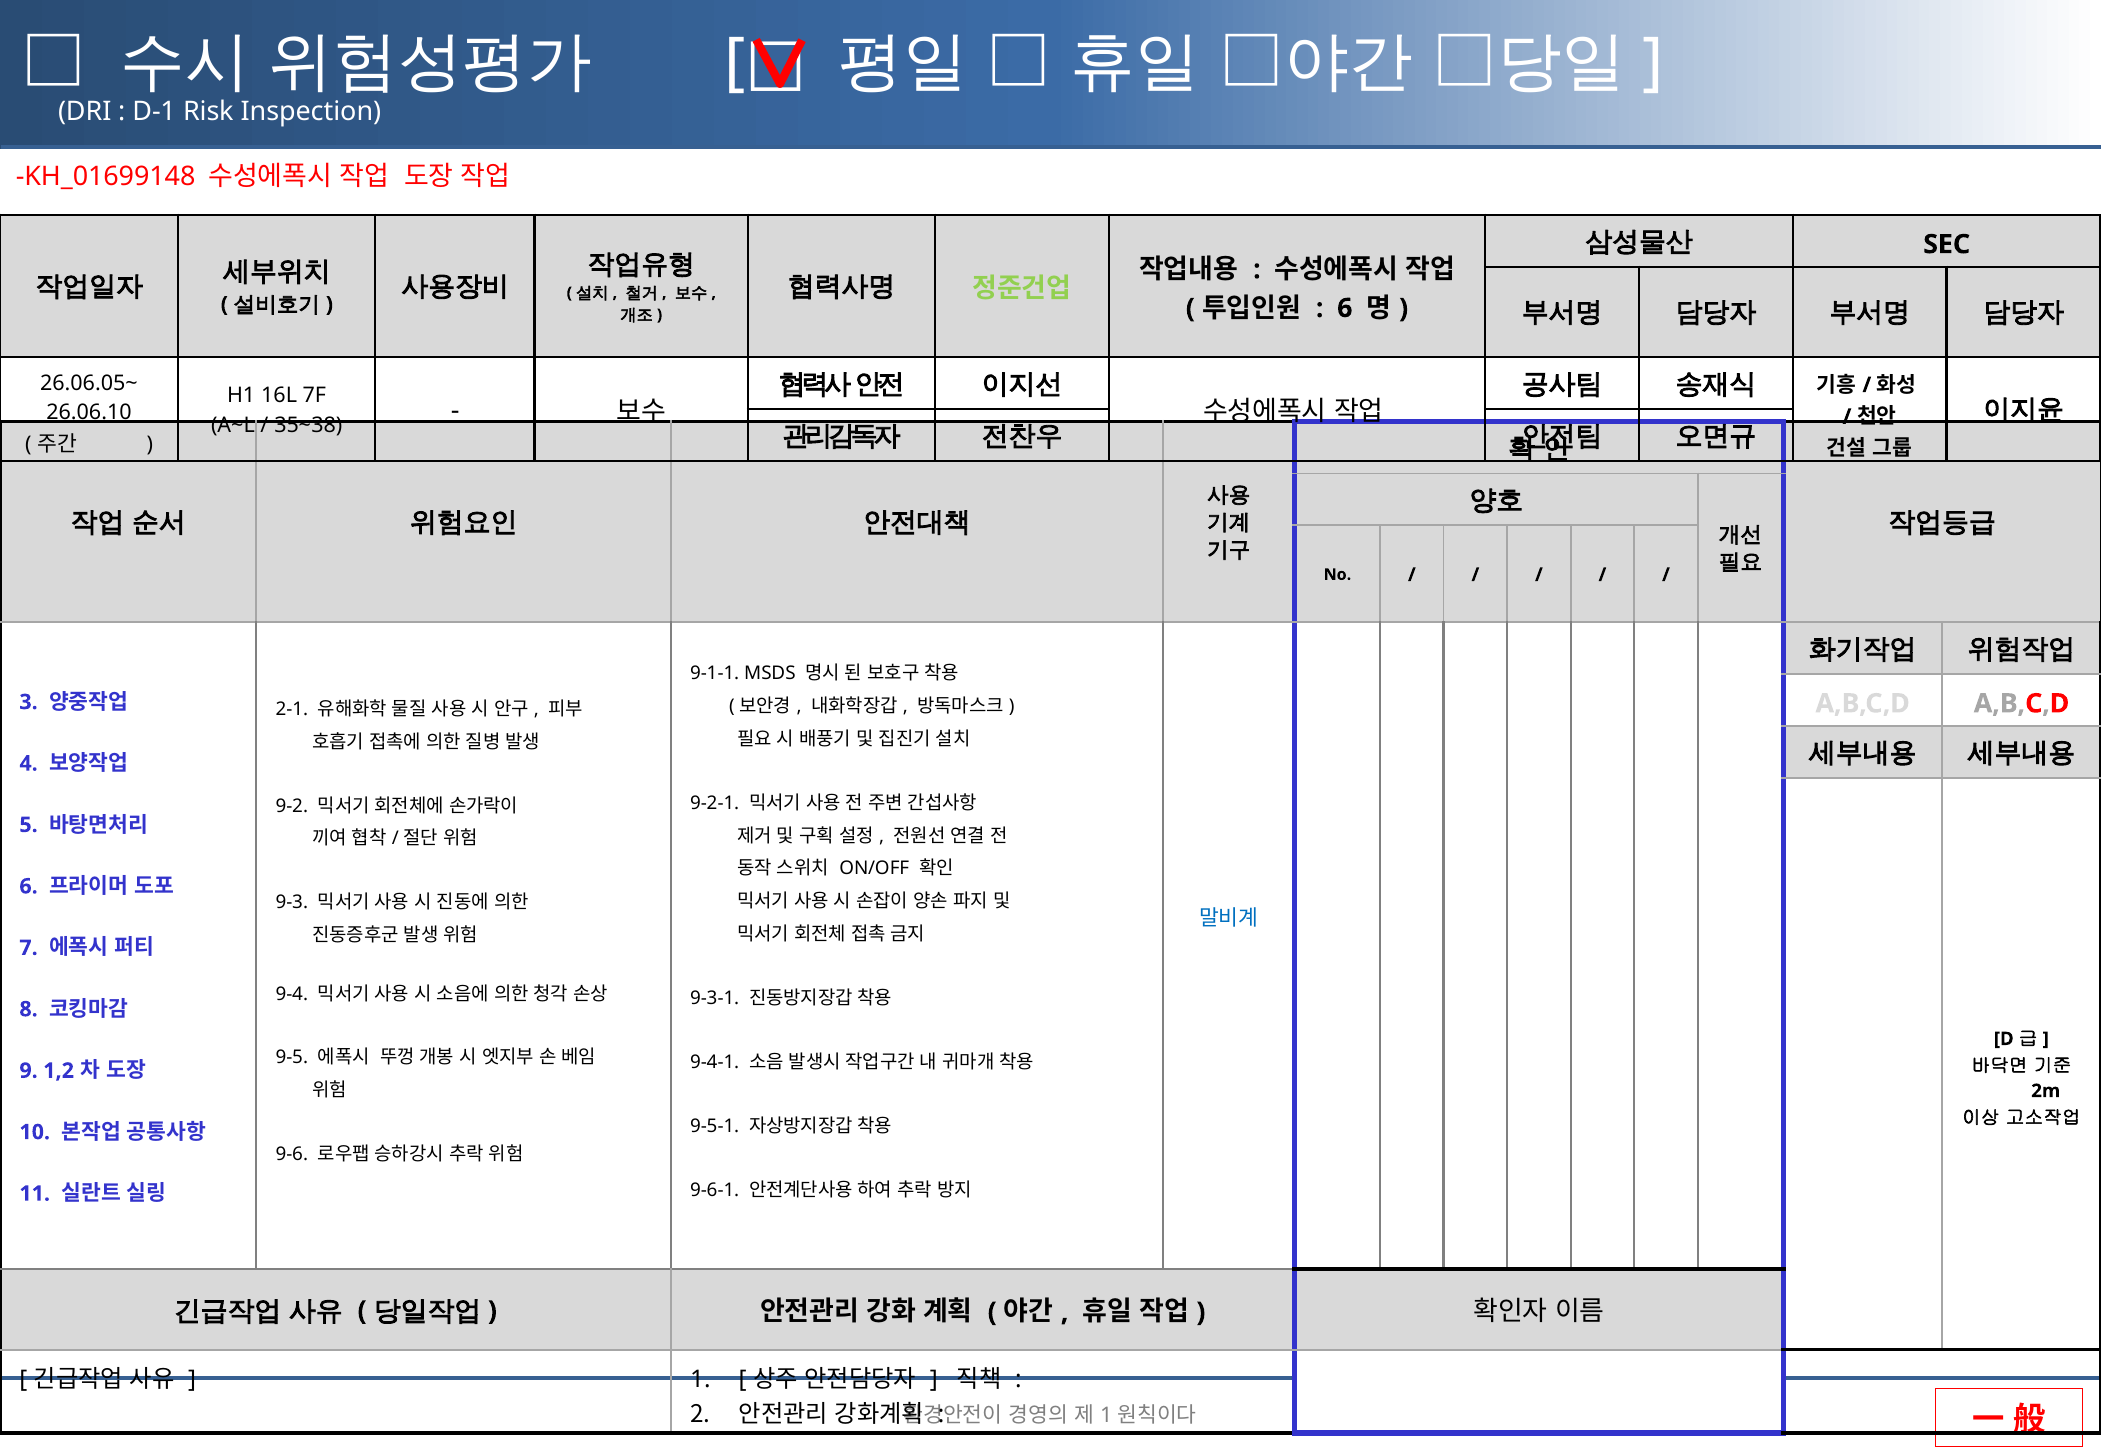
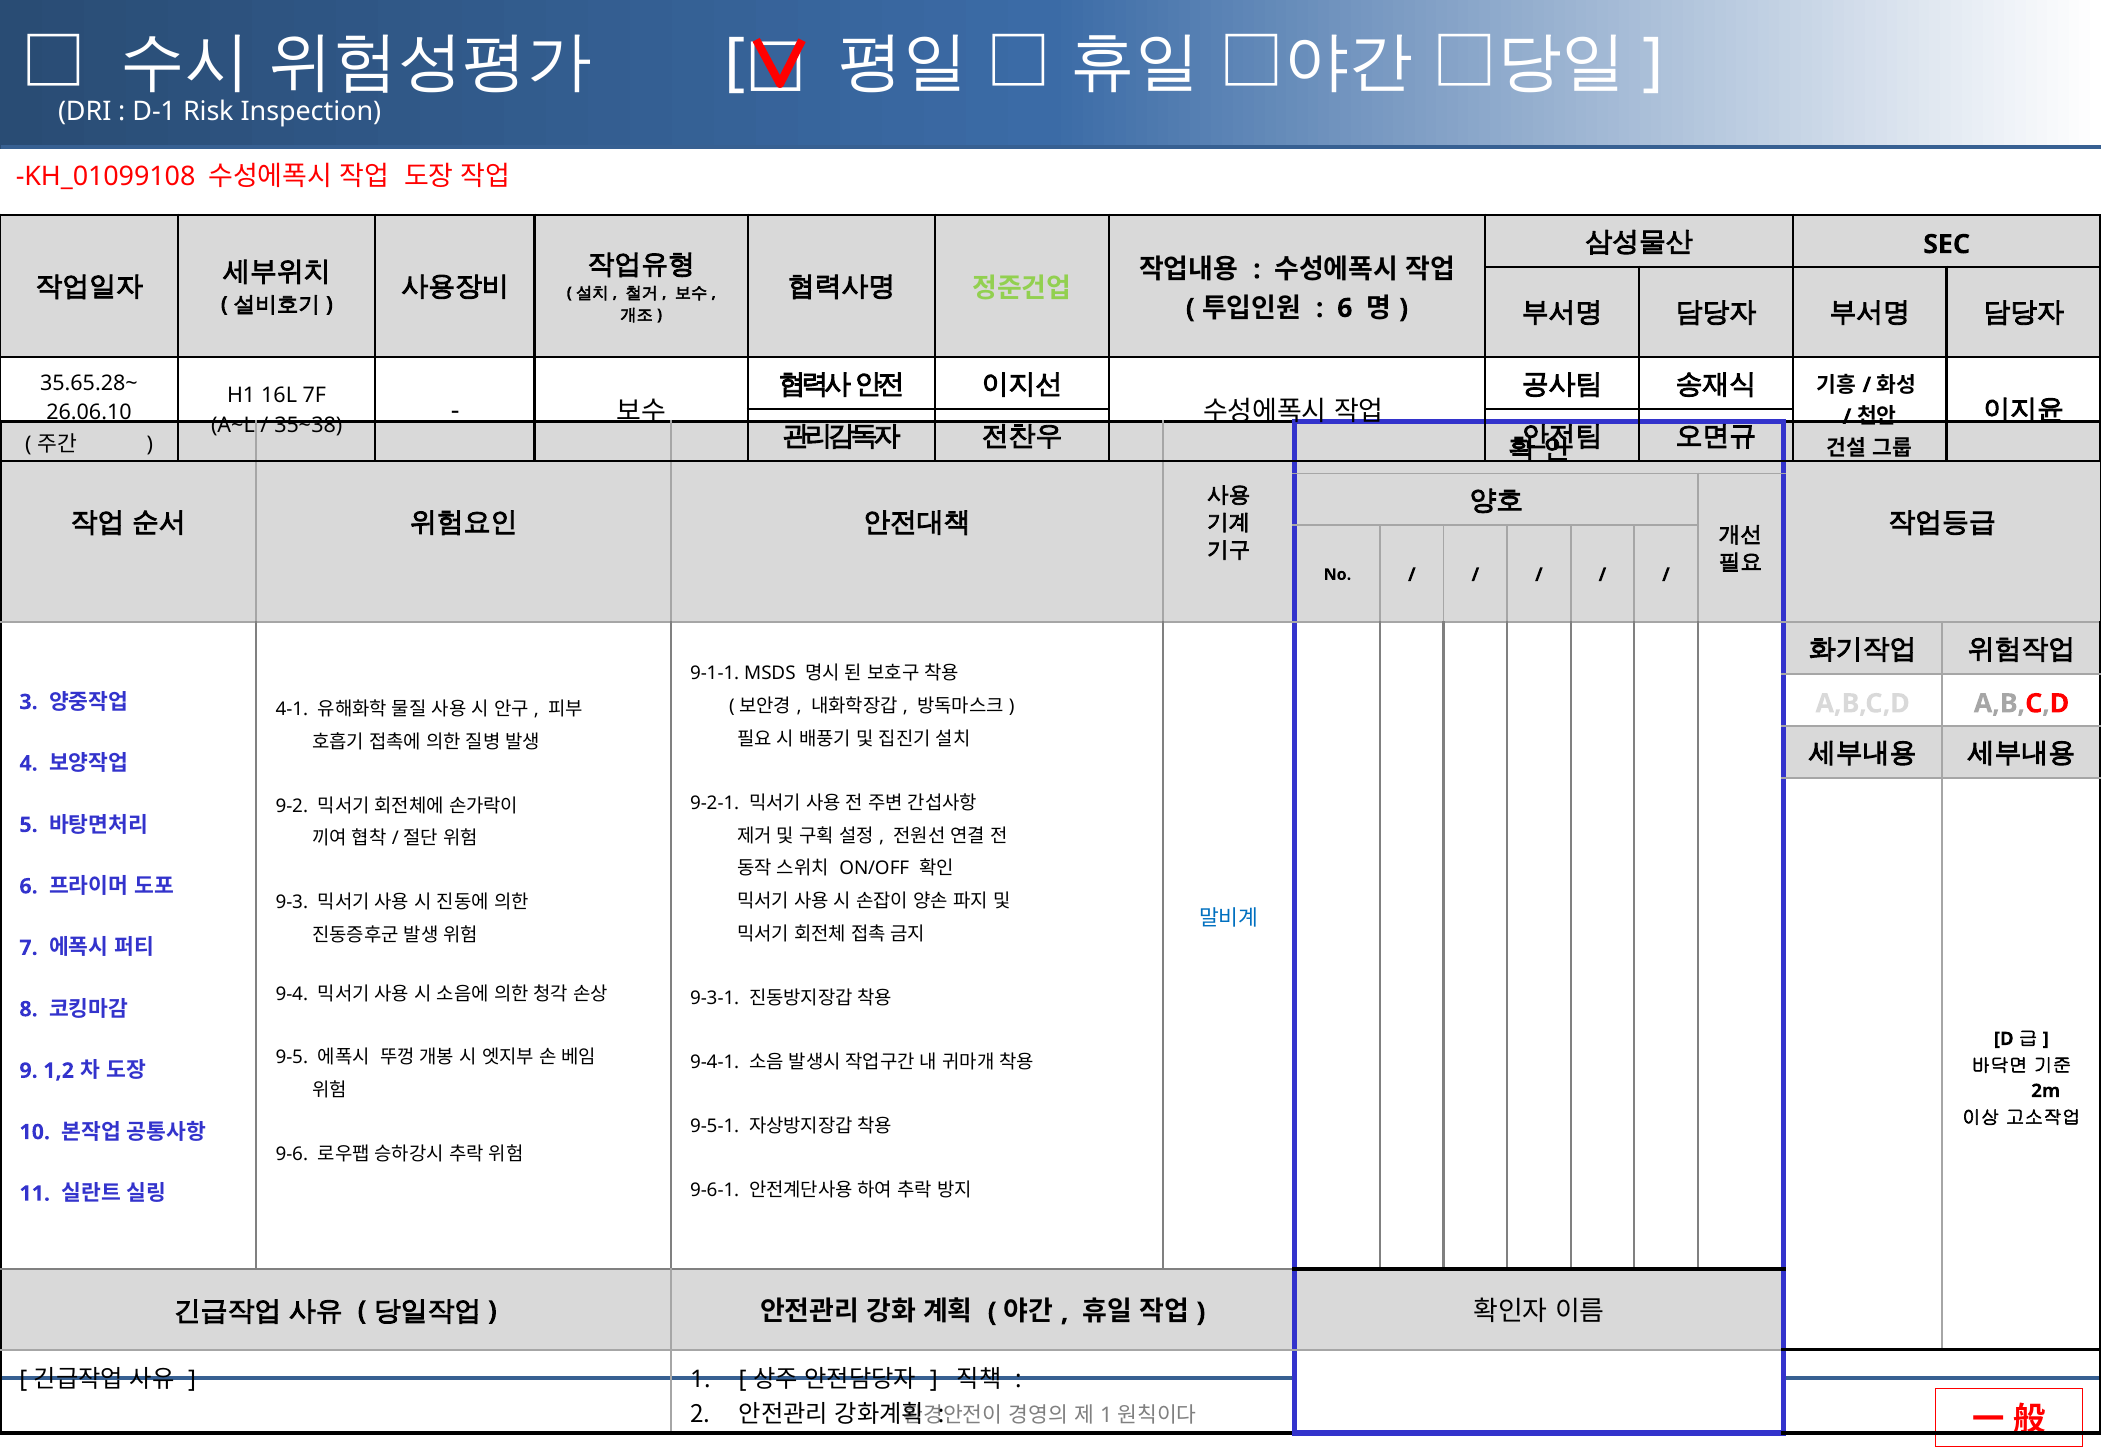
KH_01699148: KH_01699148 -> KH_01099108
26.06.05~: 26.06.05~ -> 35.65.28~
2-1: 2-1 -> 4-1
